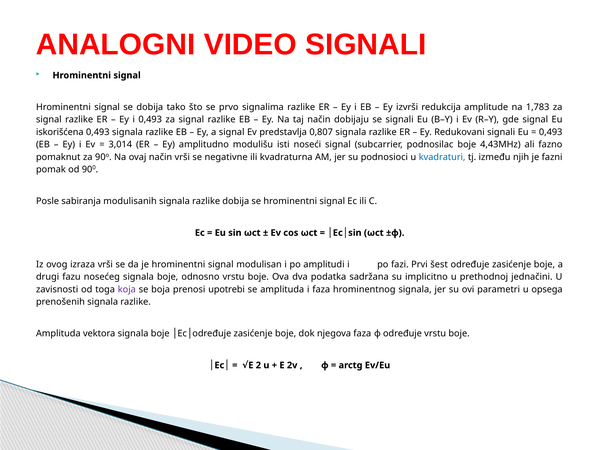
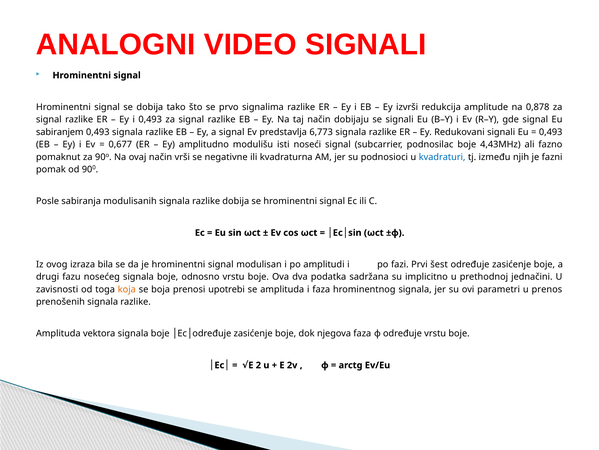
1,783: 1,783 -> 0,878
iskorišćena: iskorišćena -> sabiranjem
0,807: 0,807 -> 6,773
3,014: 3,014 -> 0,677
izraza vrši: vrši -> bila
koja colour: purple -> orange
opsega: opsega -> prenos
